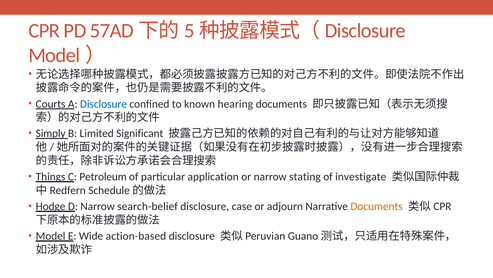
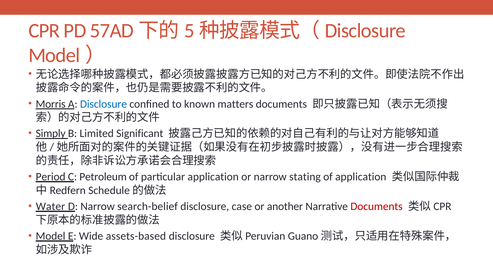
Courts: Courts -> Morris
hearing: hearing -> matters
Things: Things -> Period
of investigate: investigate -> application
Hodge: Hodge -> Water
adjourn: adjourn -> another
Documents at (377, 206) colour: orange -> red
action-based: action-based -> assets-based
